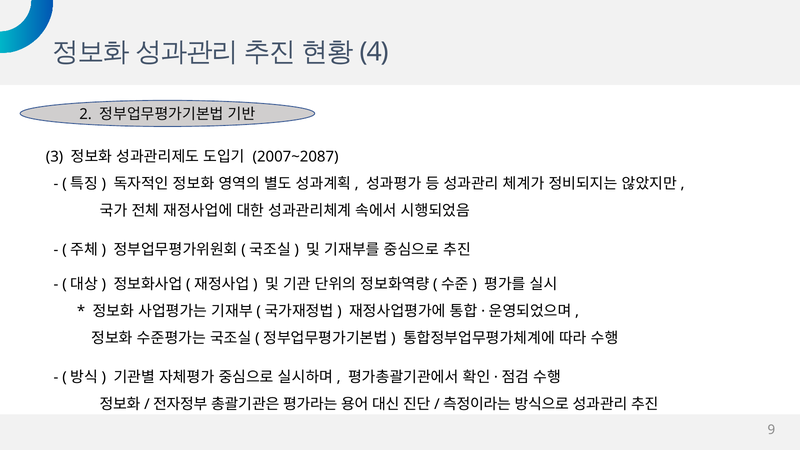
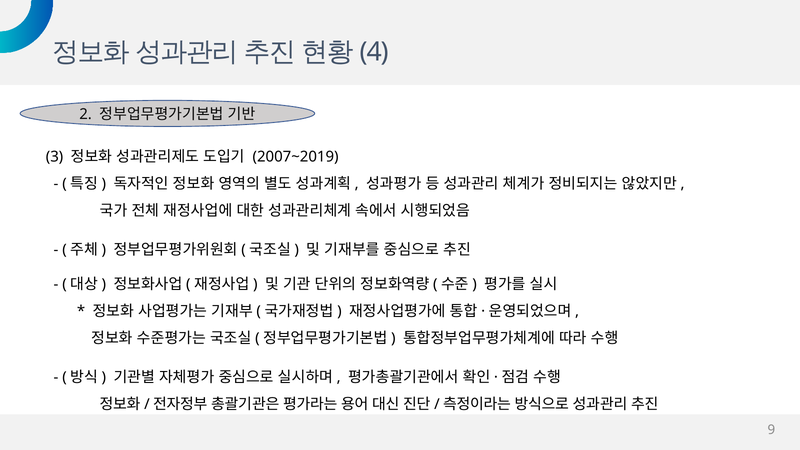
2007~2087: 2007~2087 -> 2007~2019
